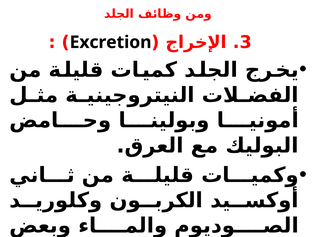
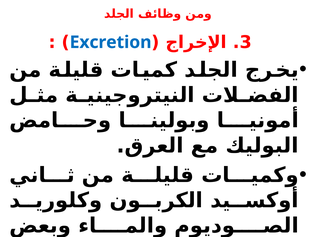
Excretion colour: black -> blue
